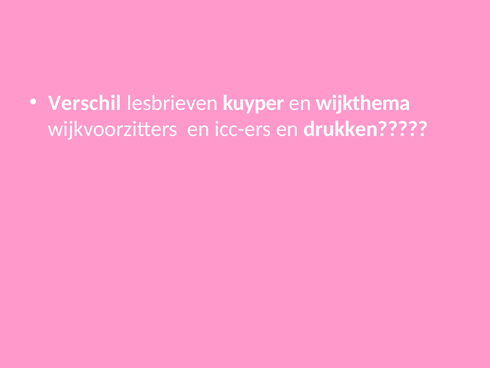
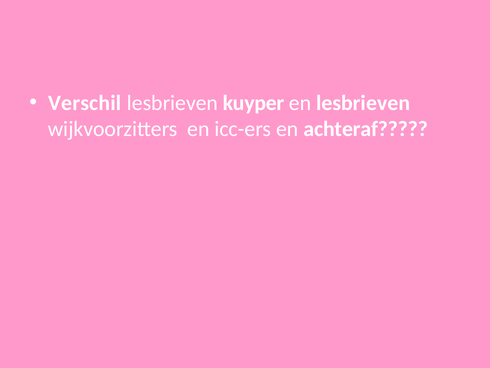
en wijkthema: wijkthema -> lesbrieven
drukken: drukken -> achteraf
